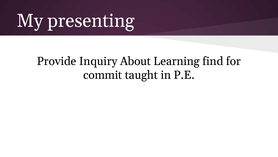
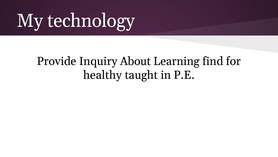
presenting: presenting -> technology
commit: commit -> healthy
